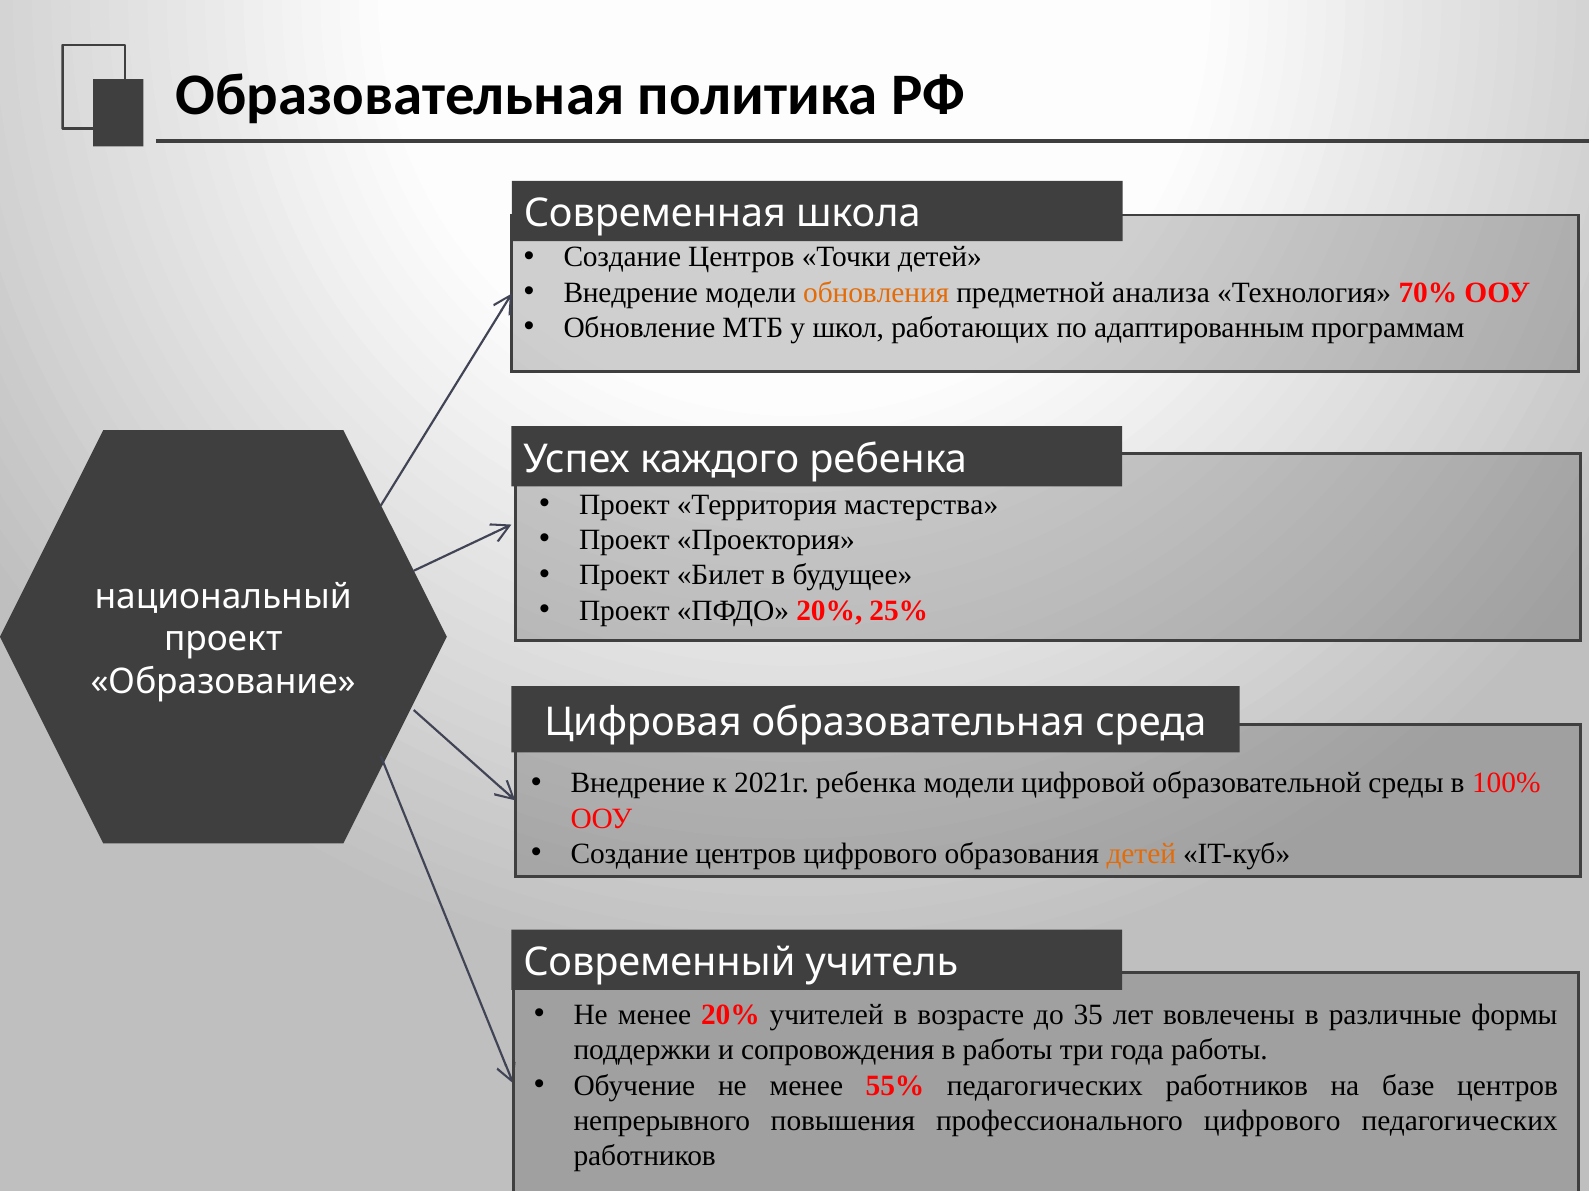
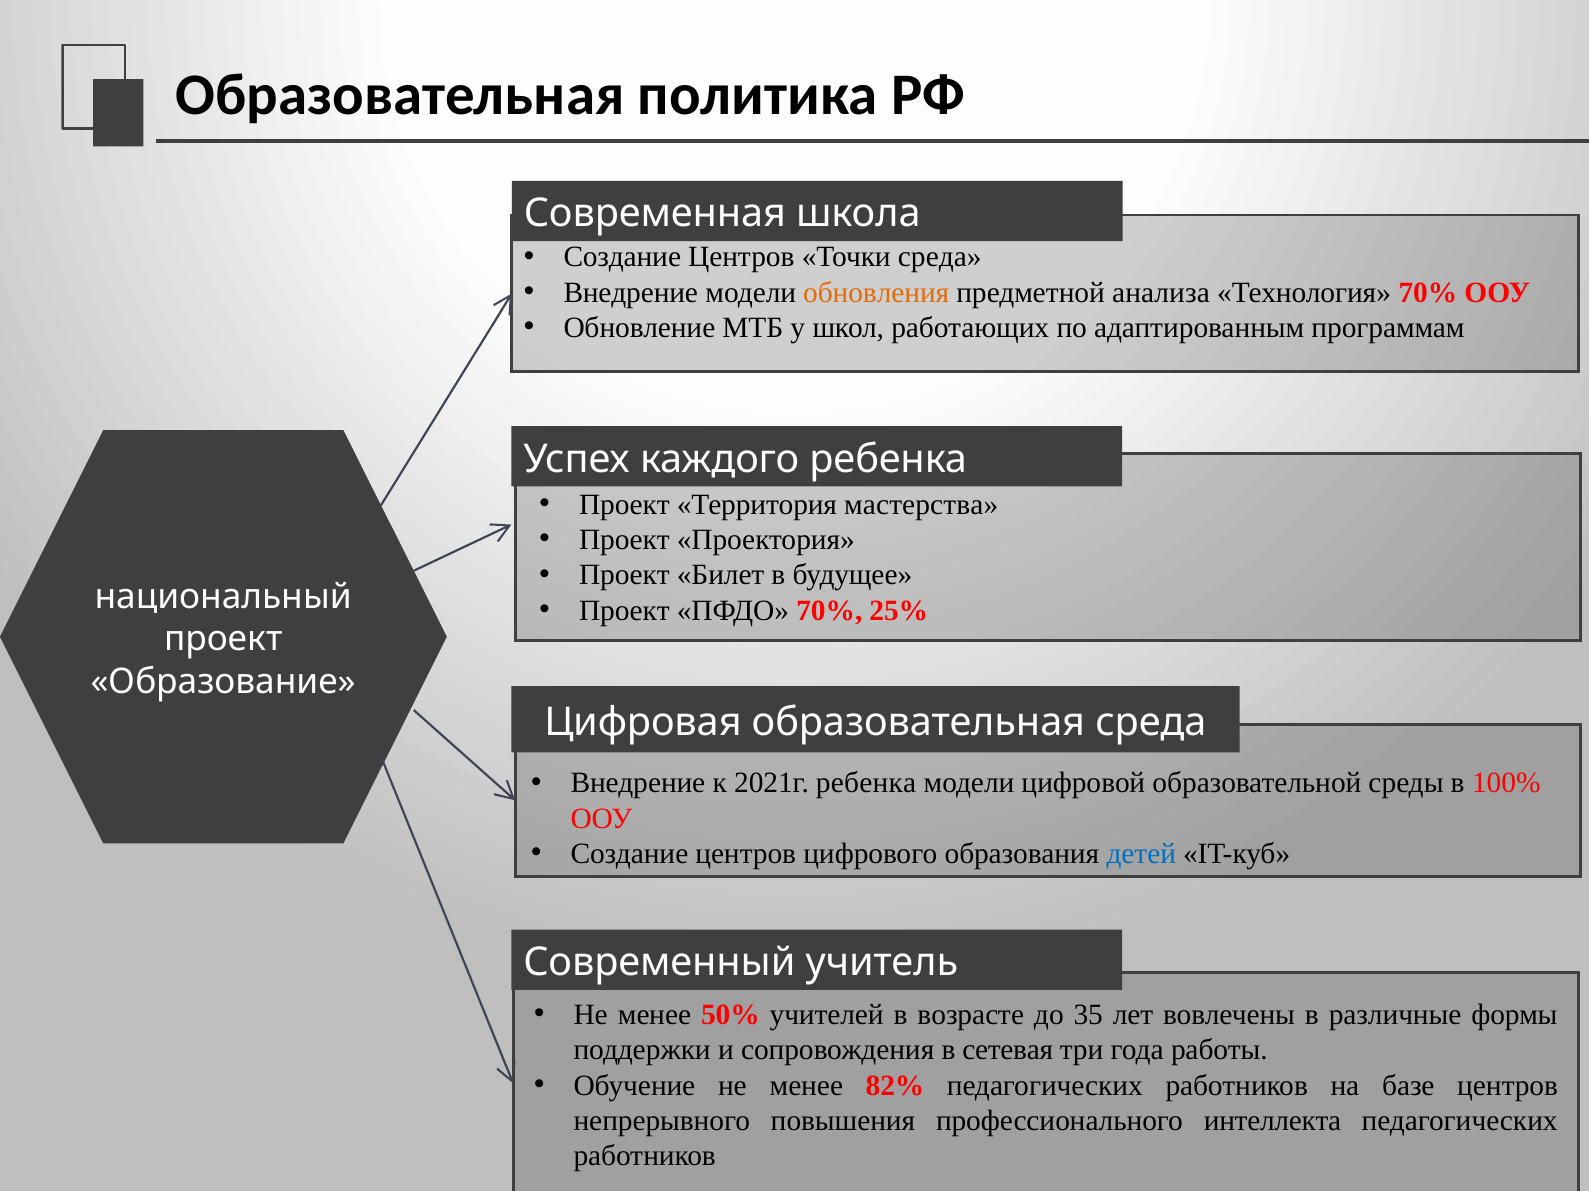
Точки детей: детей -> среда
ПФДО 20%: 20% -> 70%
детей at (1141, 854) colour: orange -> blue
менее 20%: 20% -> 50%
в работы: работы -> сетевая
55%: 55% -> 82%
профессионального цифрового: цифрового -> интеллекта
